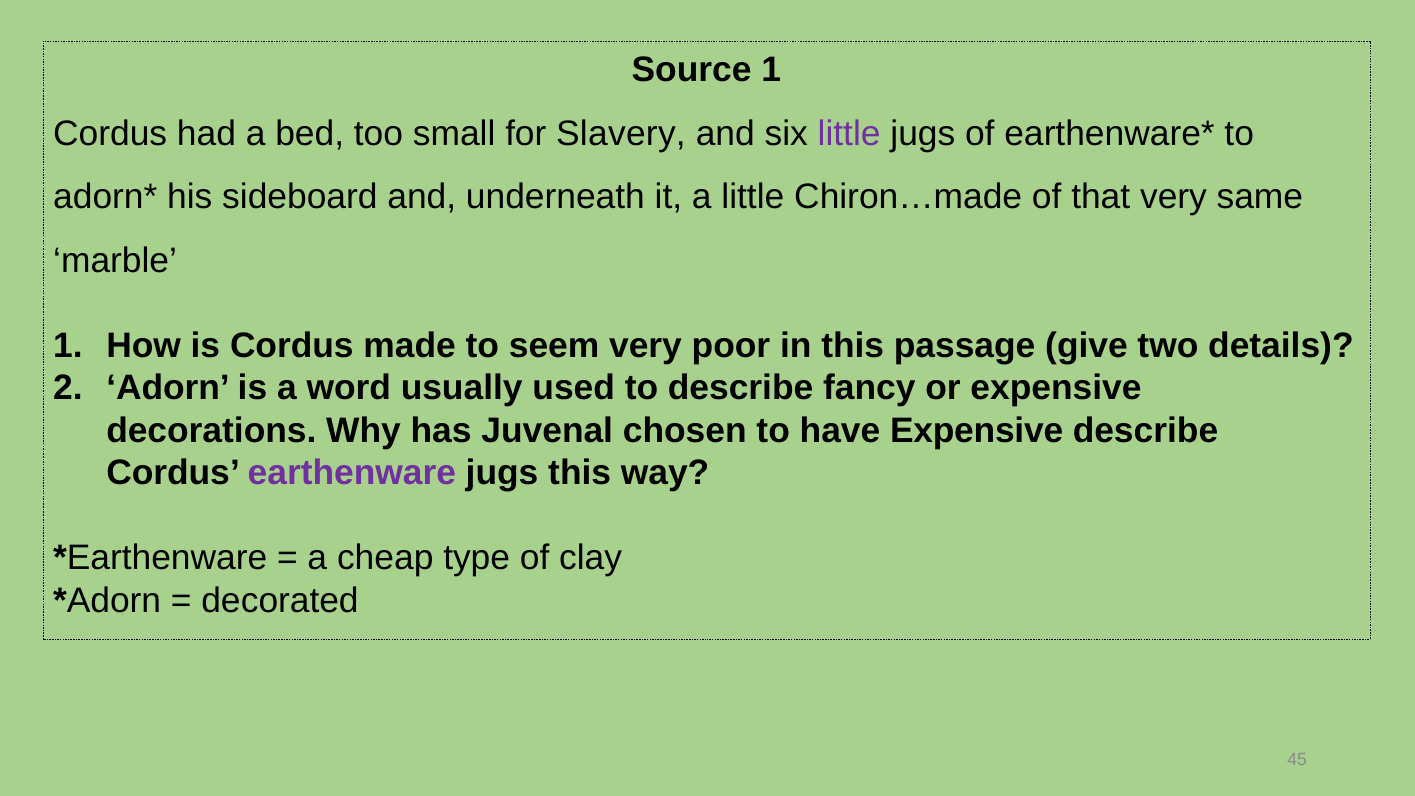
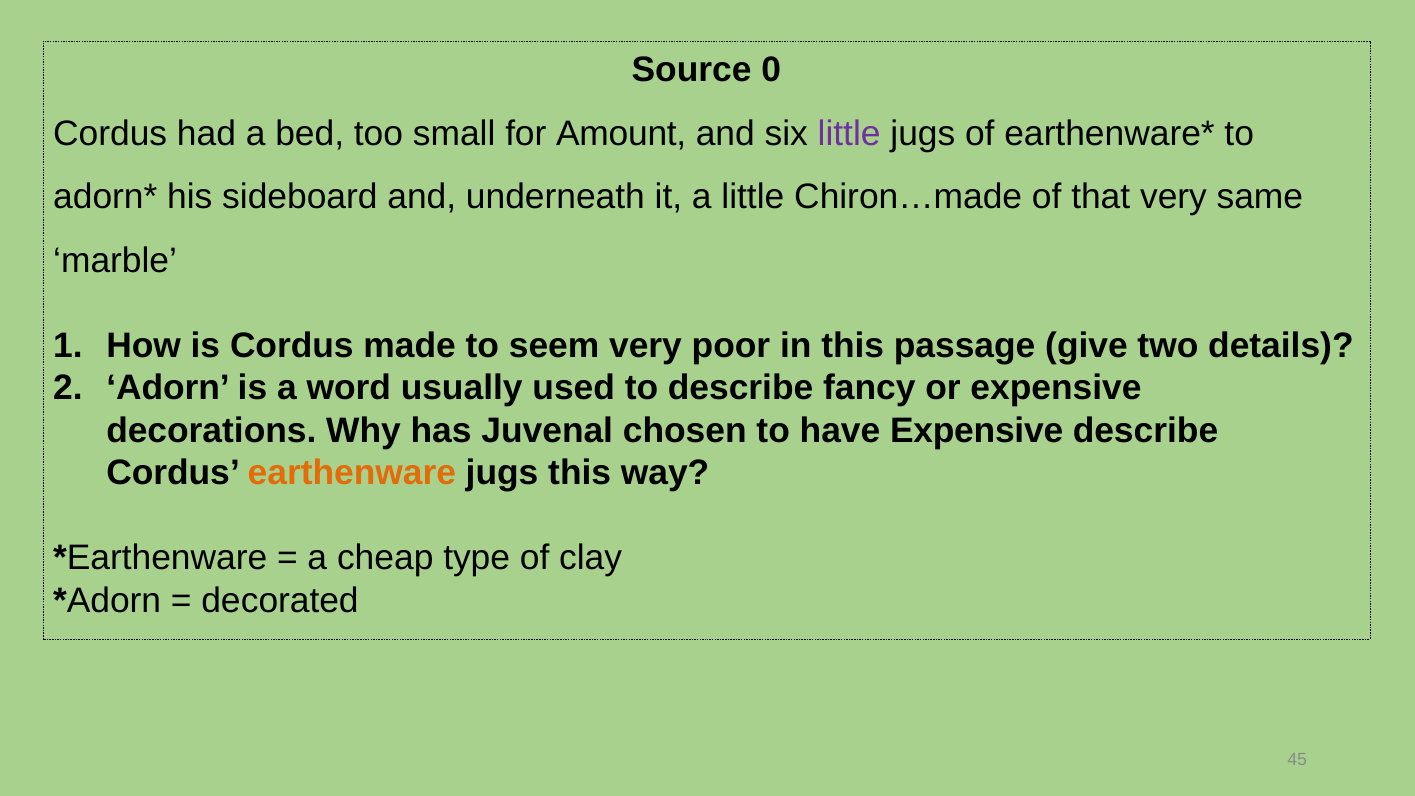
Source 1: 1 -> 0
Slavery: Slavery -> Amount
earthenware colour: purple -> orange
